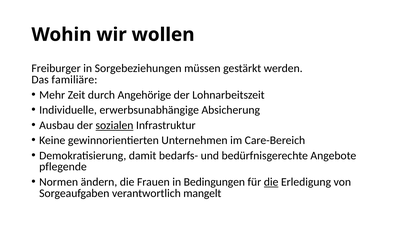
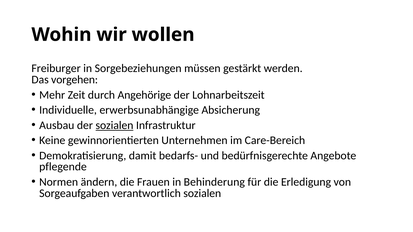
familiäre: familiäre -> vorgehen
Bedingungen: Bedingungen -> Behinderung
die at (271, 182) underline: present -> none
verantwortlich mangelt: mangelt -> sozialen
